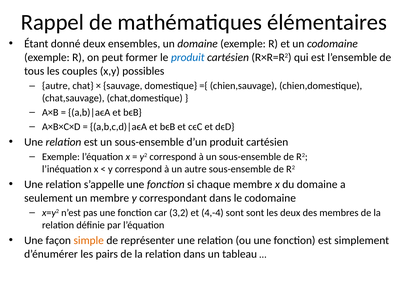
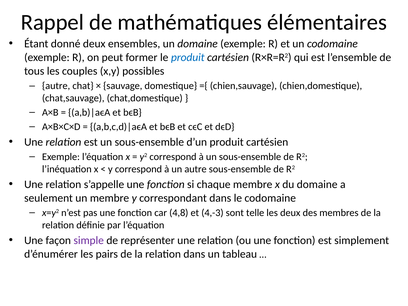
3,2: 3,2 -> 4,8
4,-4: 4,-4 -> 4,-3
sont sont: sont -> telle
simple colour: orange -> purple
